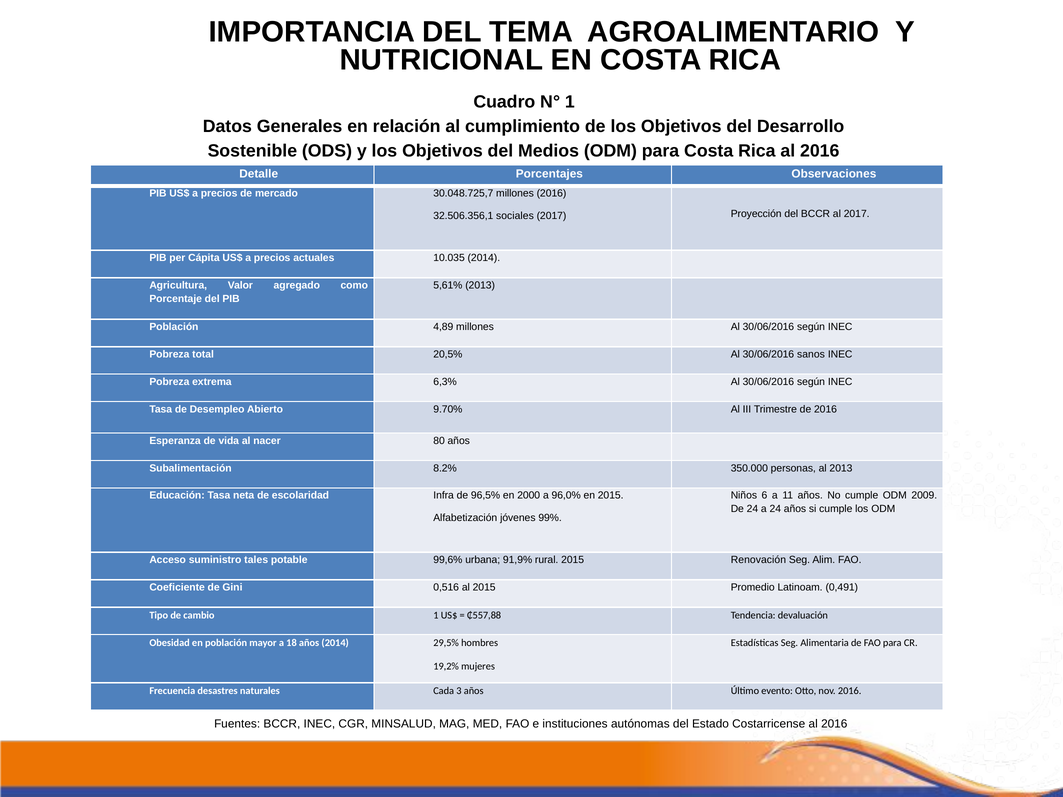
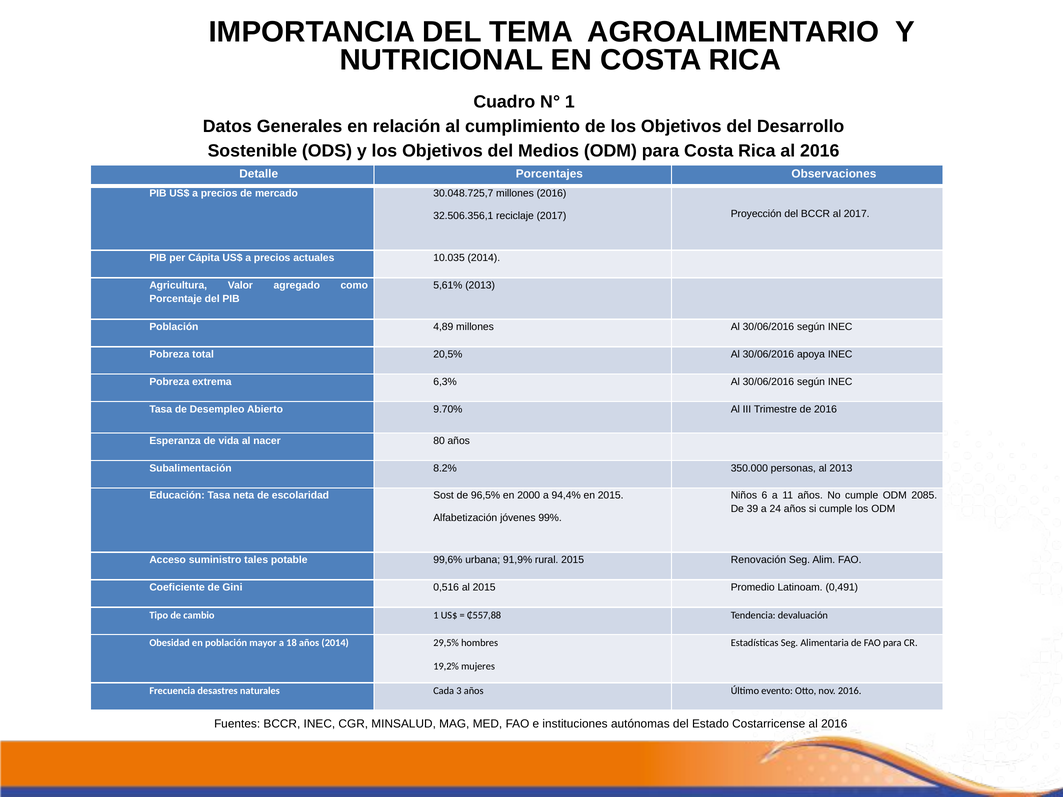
sociales: sociales -> reciclaje
sanos: sanos -> apoya
Infra: Infra -> Sost
96,0%: 96,0% -> 94,4%
2009: 2009 -> 2085
De 24: 24 -> 39
